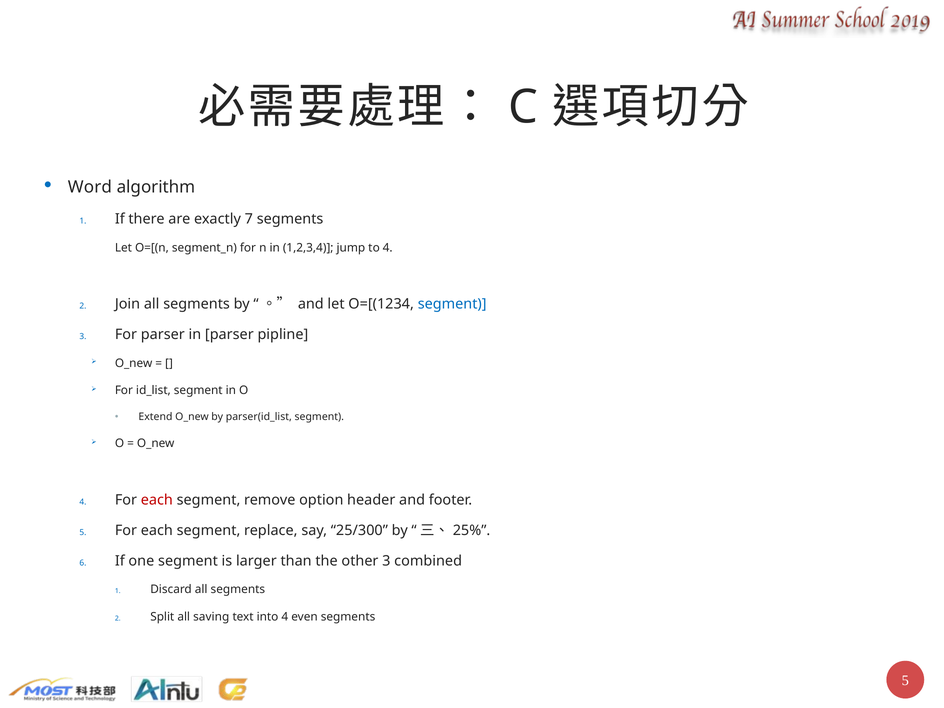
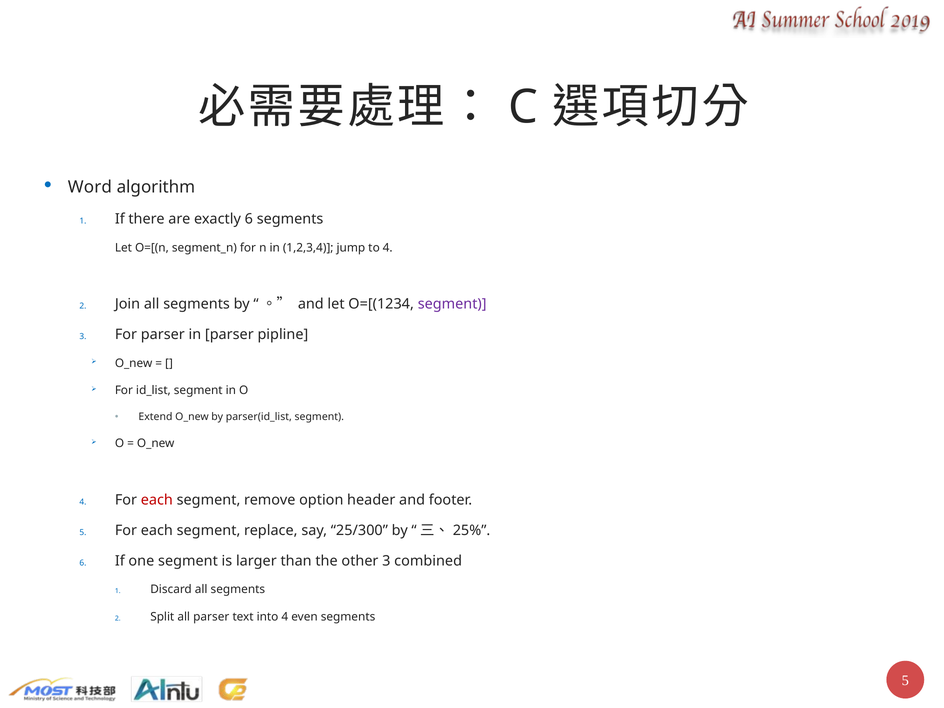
exactly 7: 7 -> 6
segment at (452, 304) colour: blue -> purple
all saving: saving -> parser
